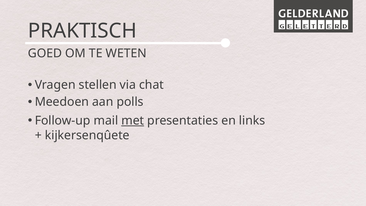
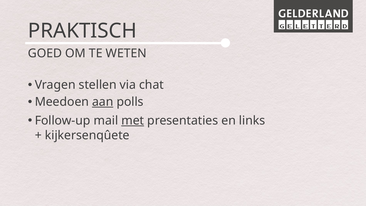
aan underline: none -> present
